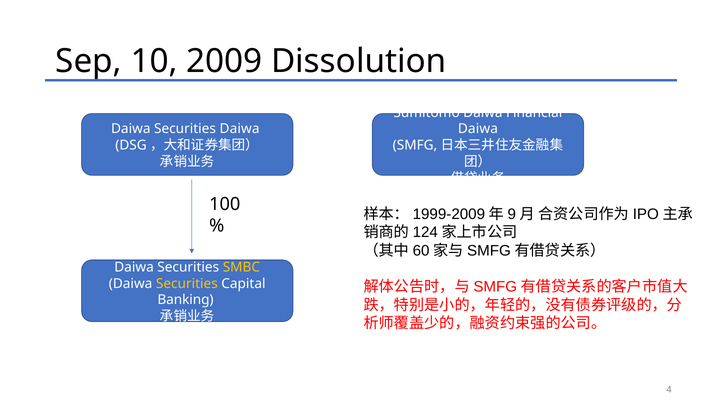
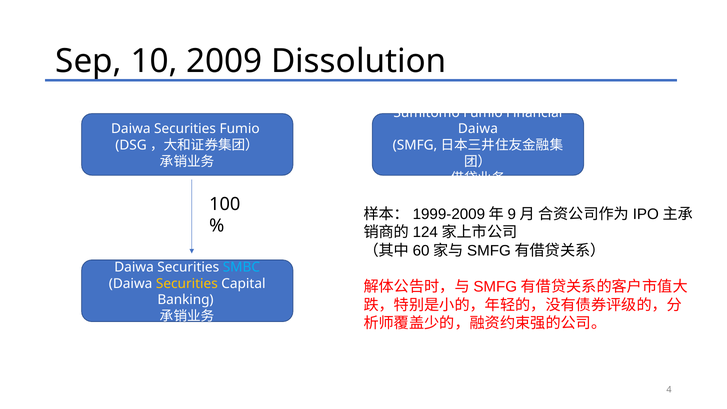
Sumitomo Daiwa: Daiwa -> Fumio
Securities Daiwa: Daiwa -> Fumio
SMBC colour: yellow -> light blue
